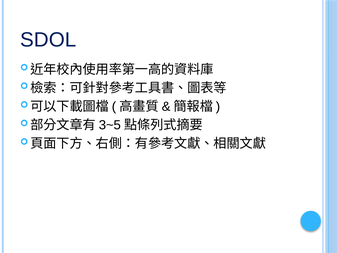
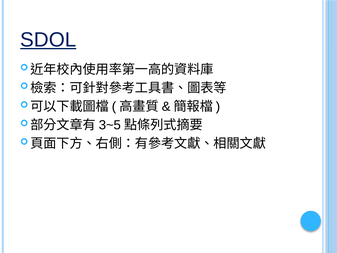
SDOL underline: none -> present
